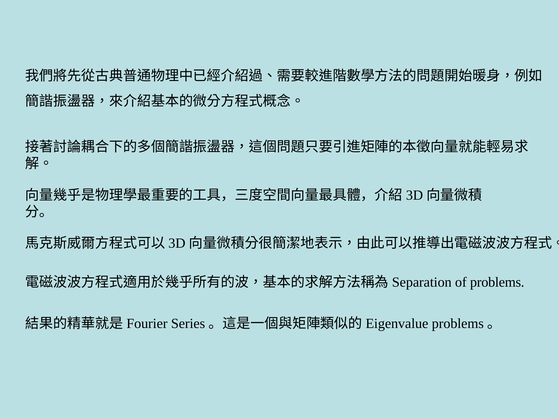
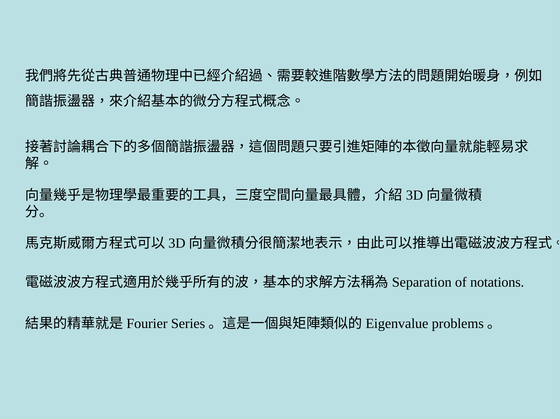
problems: problems -> notations
